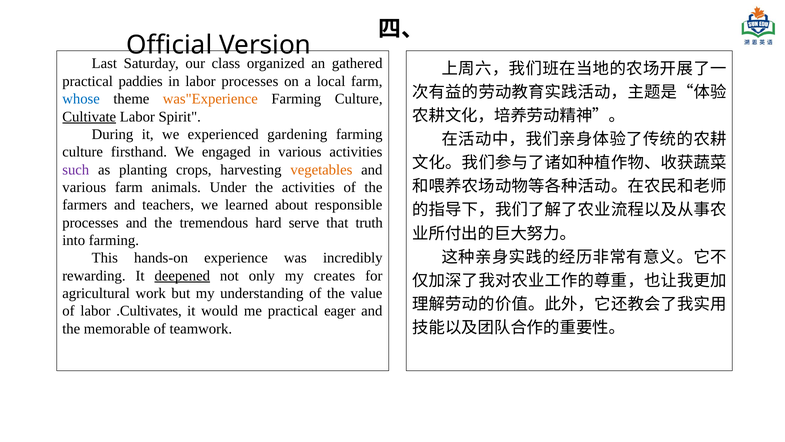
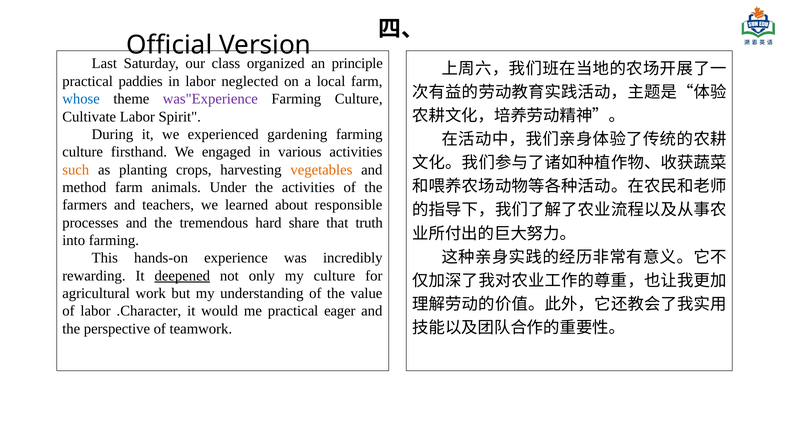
gathered: gathered -> principle
labor processes: processes -> neglected
was"Experience colour: orange -> purple
Cultivate underline: present -> none
such colour: purple -> orange
various at (84, 187): various -> method
serve: serve -> share
my creates: creates -> culture
.Cultivates: .Cultivates -> .Character
memorable: memorable -> perspective
